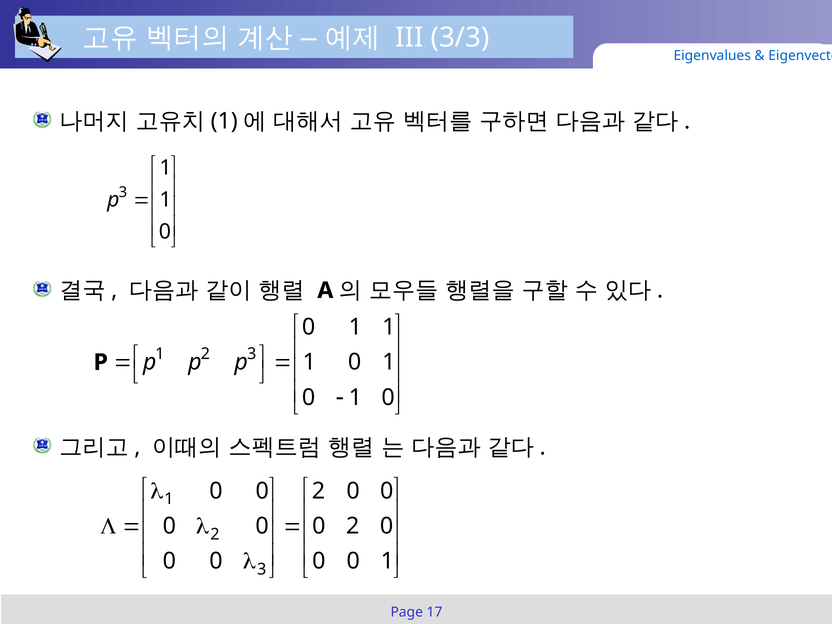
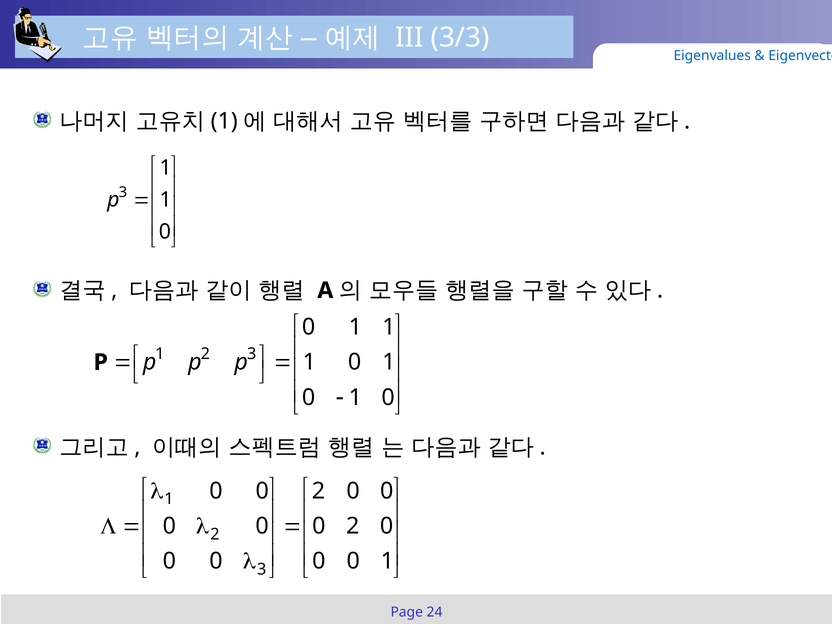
17: 17 -> 24
